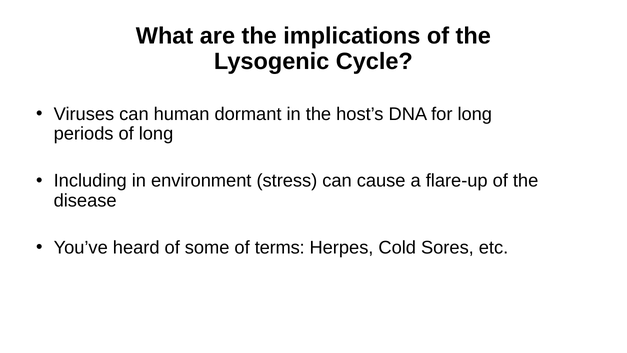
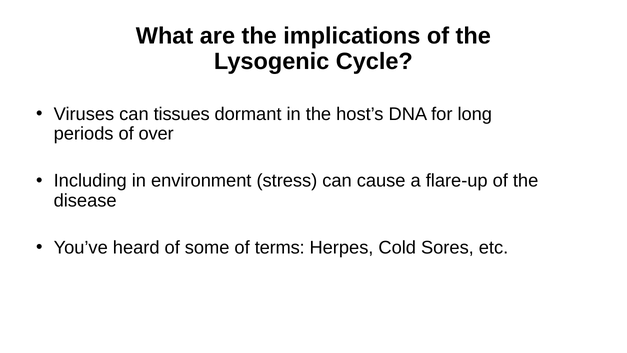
human: human -> tissues
of long: long -> over
